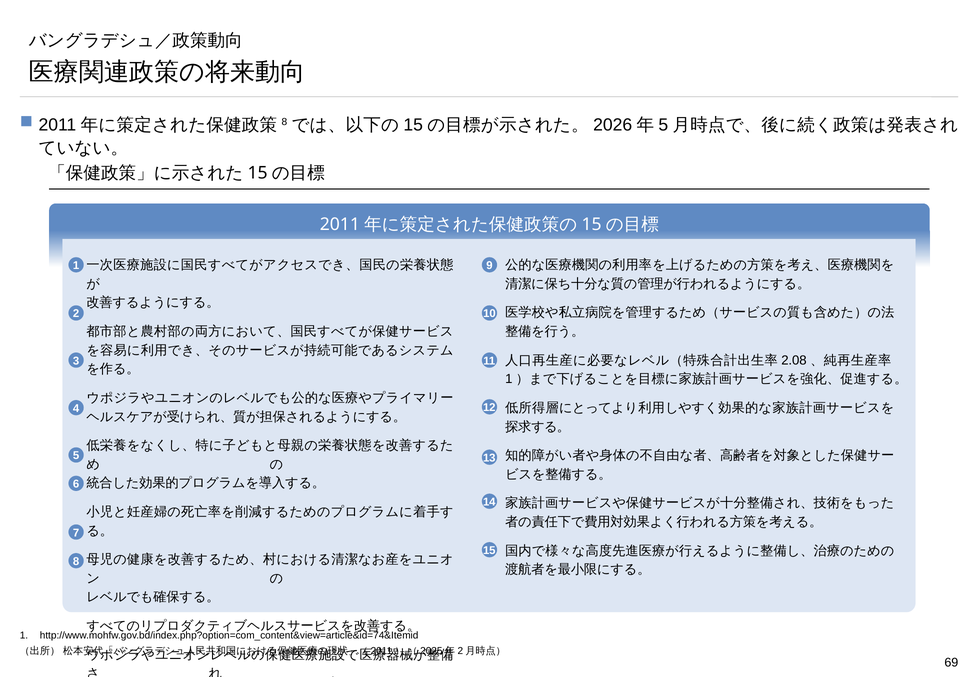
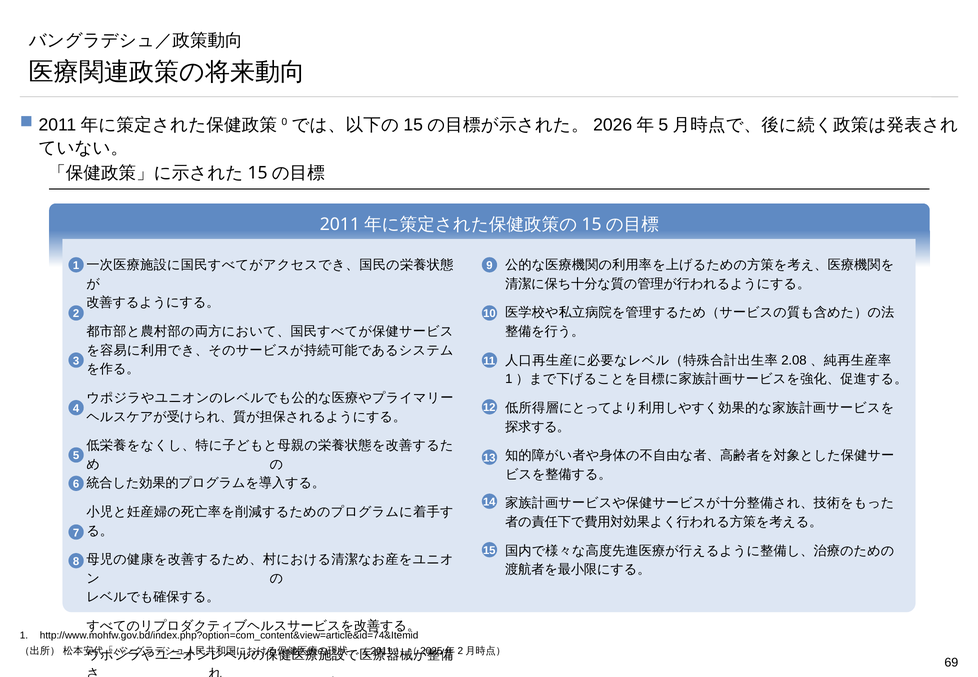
8 at (284, 122): 8 -> 0
